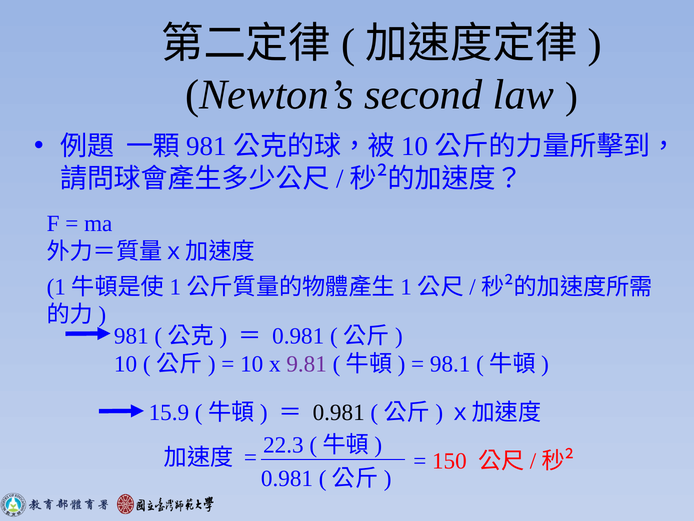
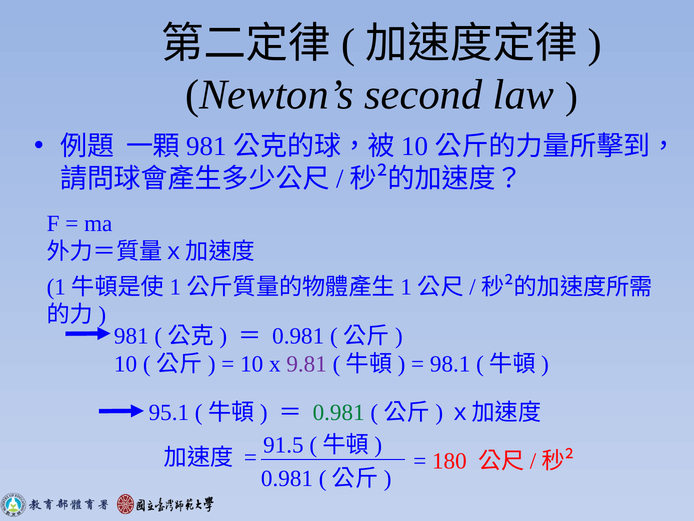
15.9: 15.9 -> 95.1
0.981 at (339, 412) colour: black -> green
22.3: 22.3 -> 91.5
150: 150 -> 180
